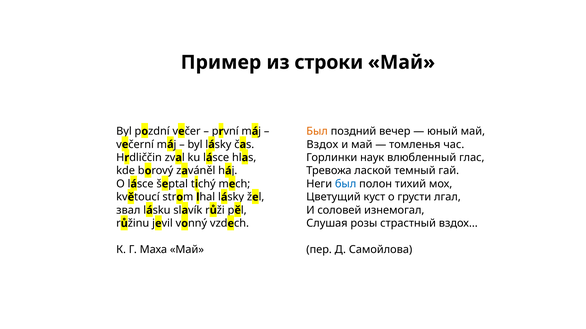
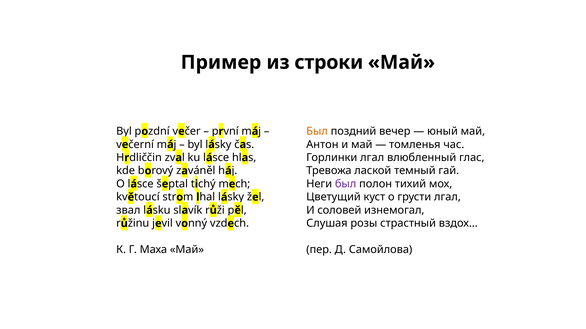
Вздох at (322, 145): Вздох -> Антон
Горлинки наук: наук -> лгал
был at (346, 184) colour: blue -> purple
